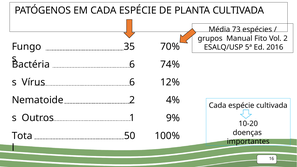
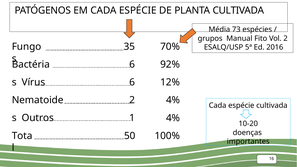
74%: 74% -> 92%
9% at (173, 118): 9% -> 4%
